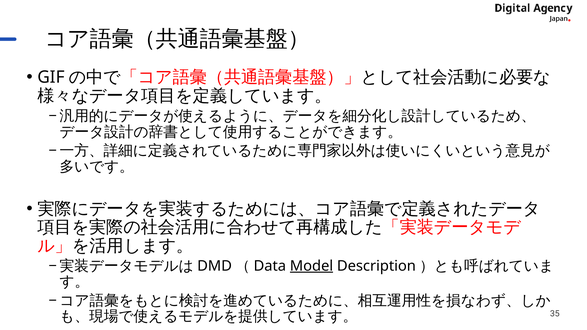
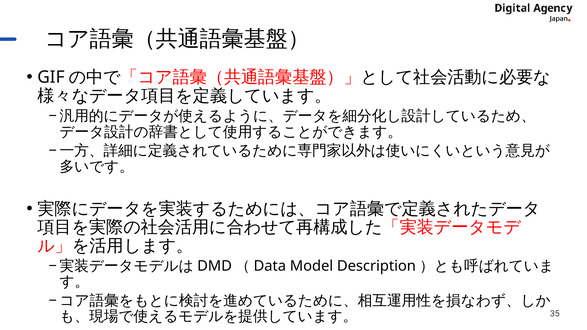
Model underline: present -> none
